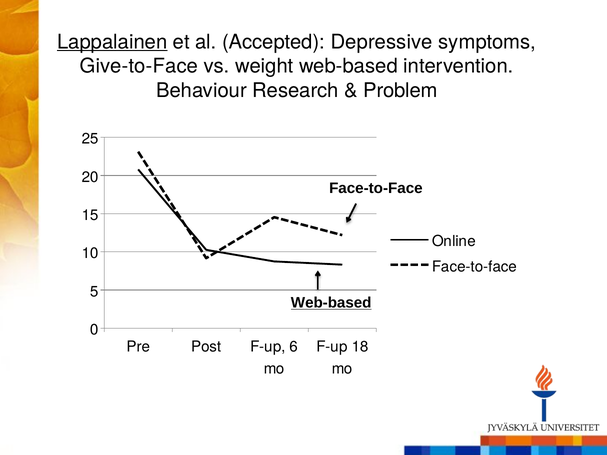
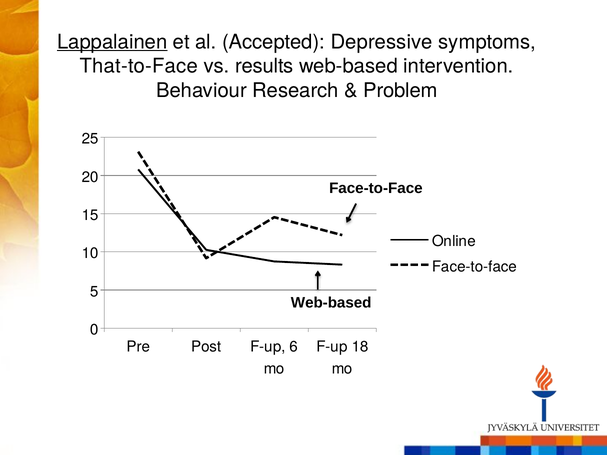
Give-to-Face: Give-to-Face -> That-to-Face
weight: weight -> results
Web-based at (331, 303) underline: present -> none
